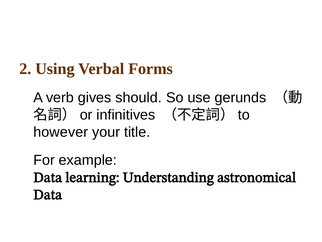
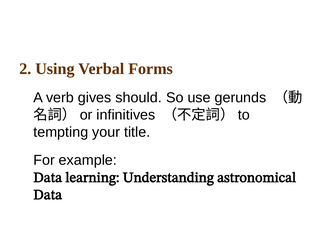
however: however -> tempting
